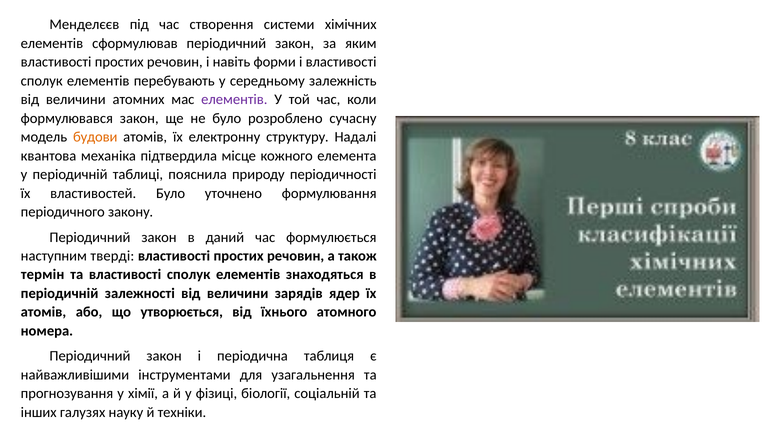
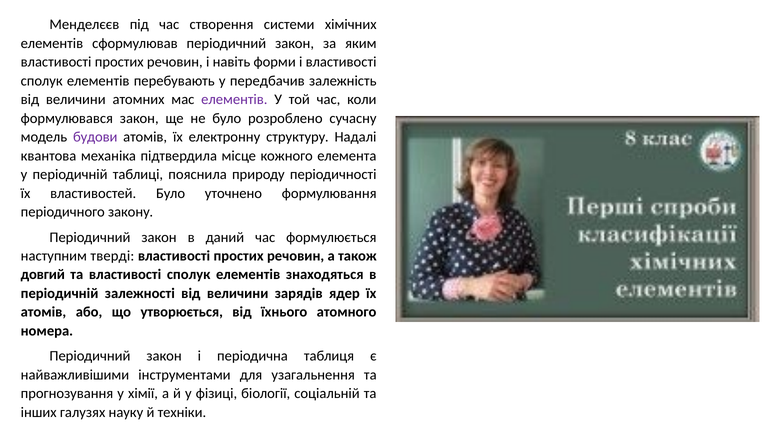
середньому: середньому -> передбачив
будови colour: orange -> purple
термін: термін -> довгий
